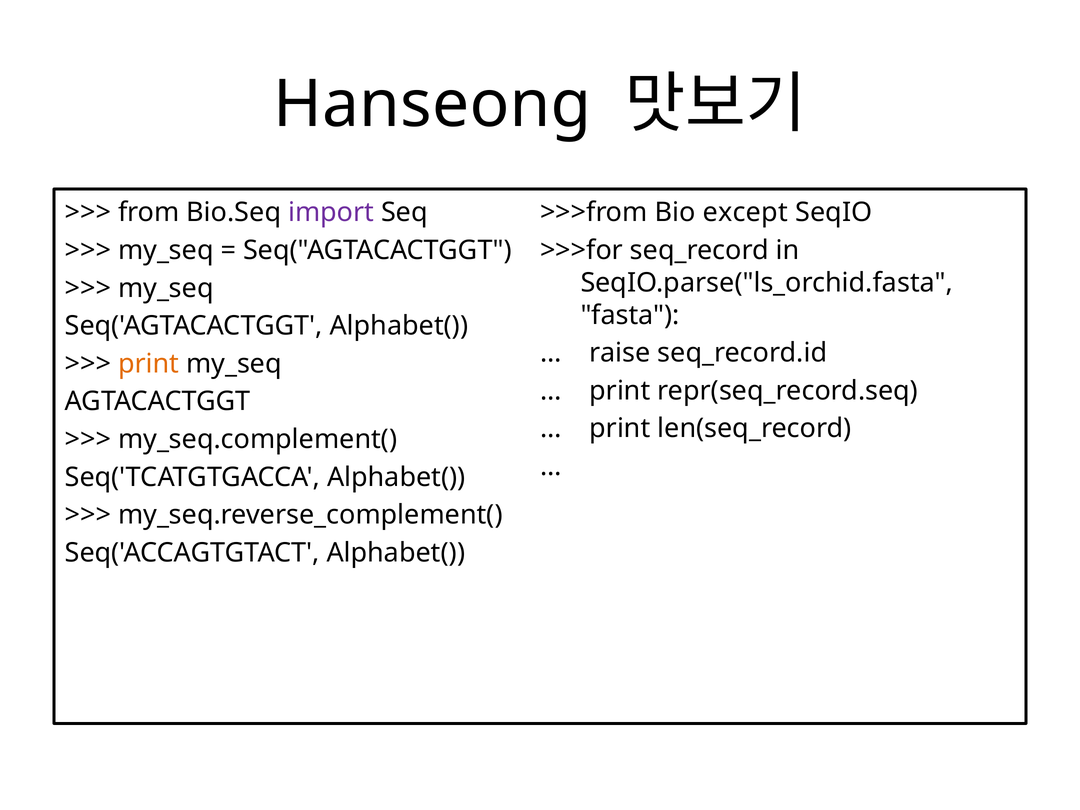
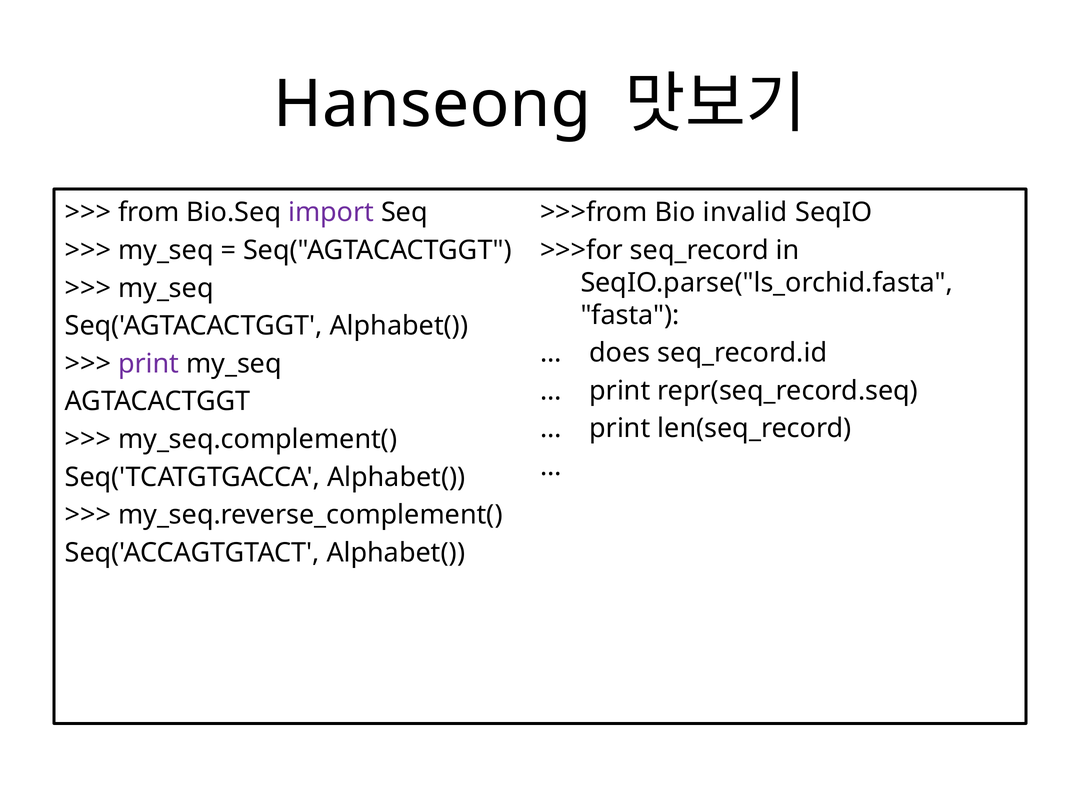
except: except -> invalid
raise: raise -> does
print at (149, 364) colour: orange -> purple
